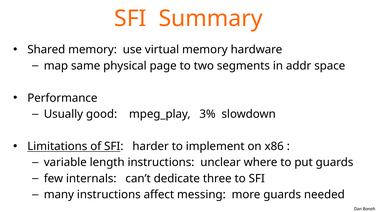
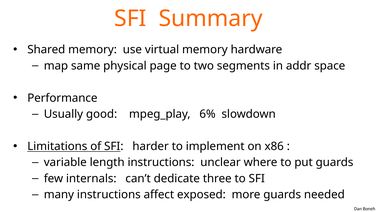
3%: 3% -> 6%
messing: messing -> exposed
